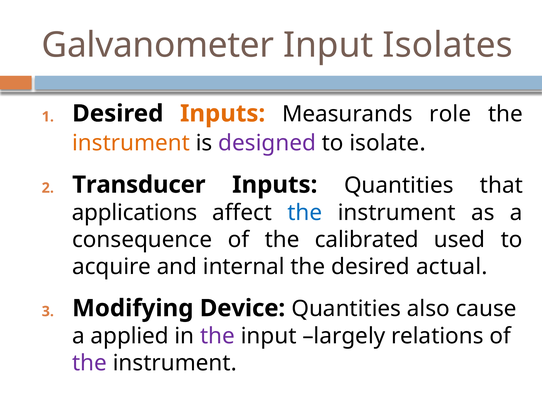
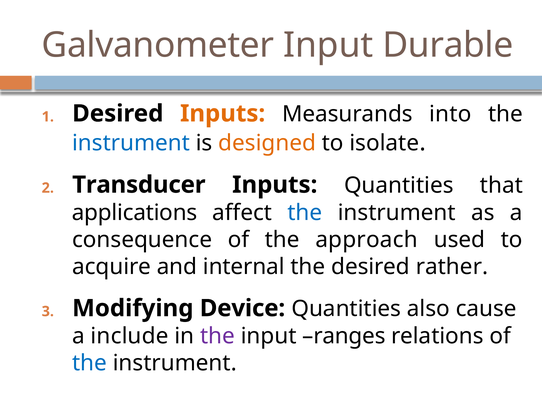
Isolates: Isolates -> Durable
role: role -> into
instrument at (131, 143) colour: orange -> blue
designed colour: purple -> orange
calibrated: calibrated -> approach
actual: actual -> rather
applied: applied -> include
largely: largely -> ranges
the at (90, 364) colour: purple -> blue
